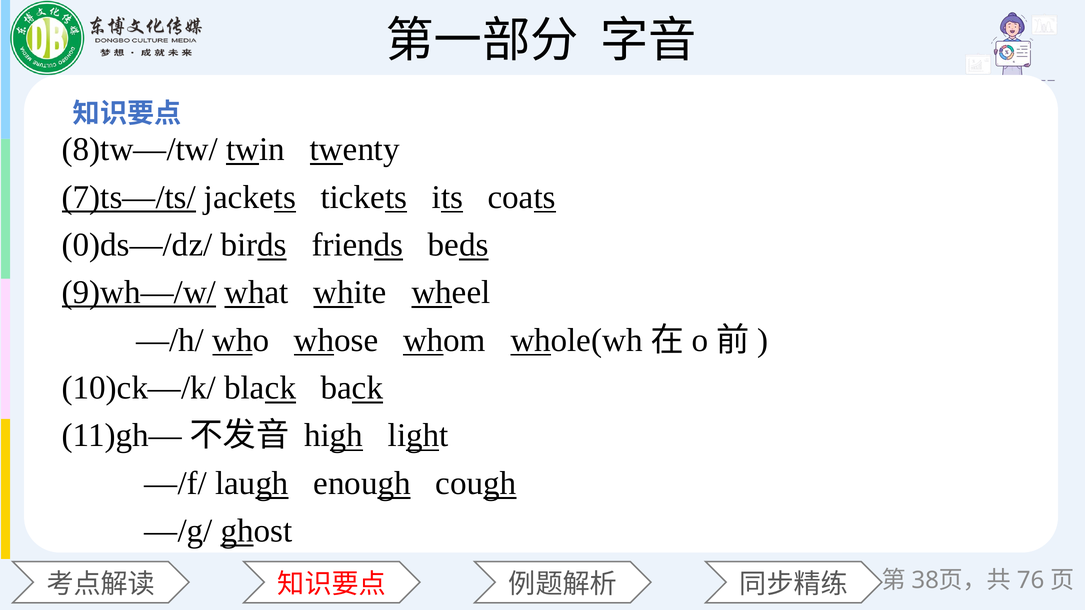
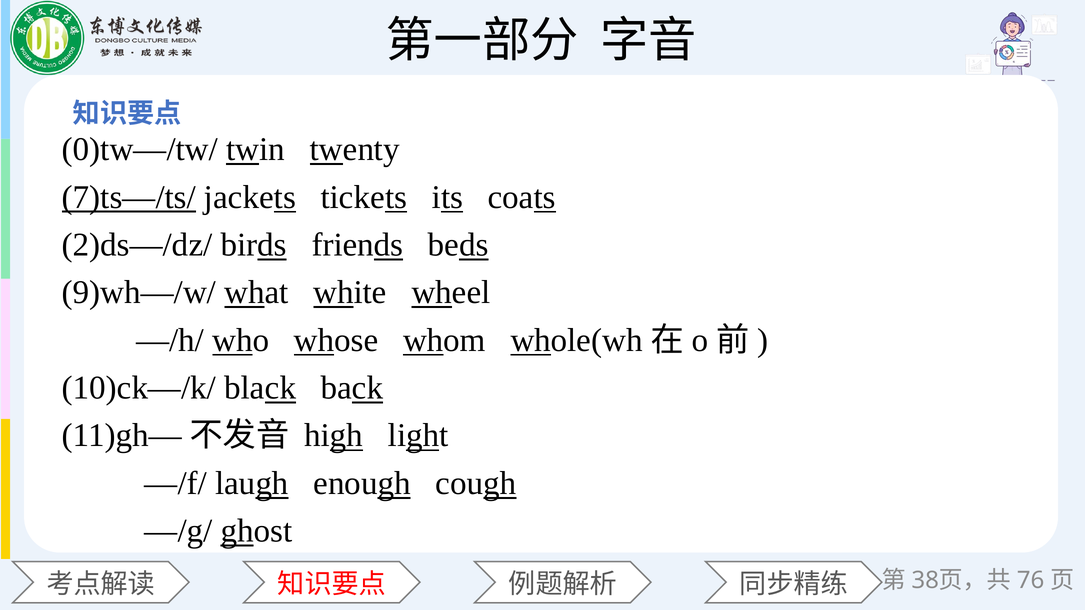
8)tw—/tw/: 8)tw—/tw/ -> 0)tw—/tw/
0)ds—/dz/: 0)ds—/dz/ -> 2)ds—/dz/
9)wh—/w/ underline: present -> none
